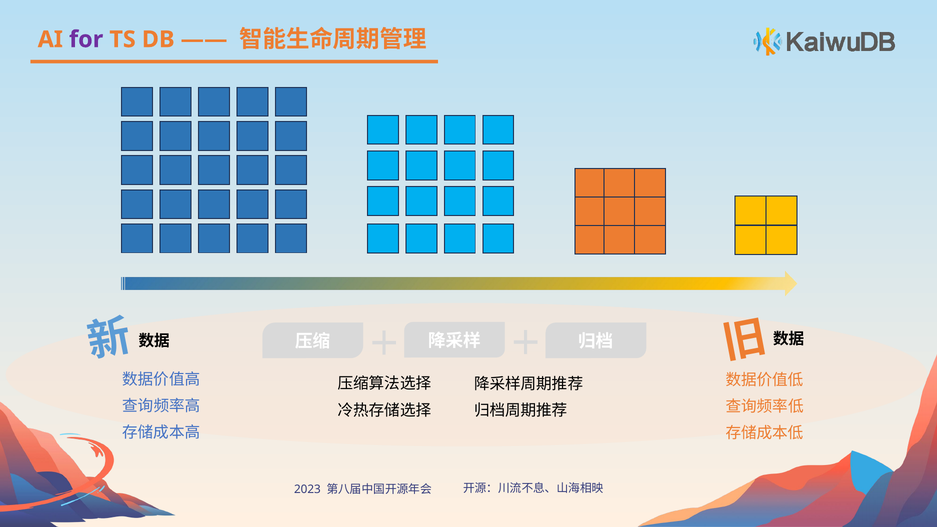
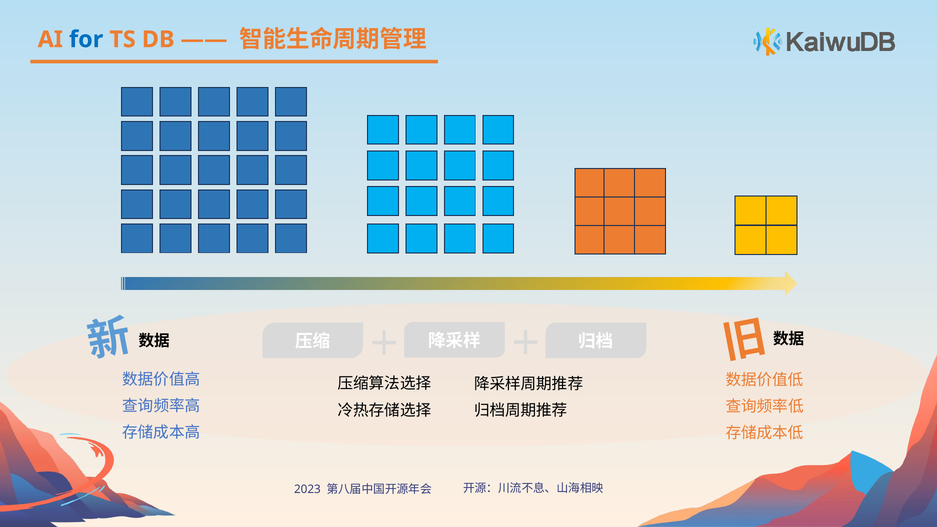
for colour: purple -> blue
